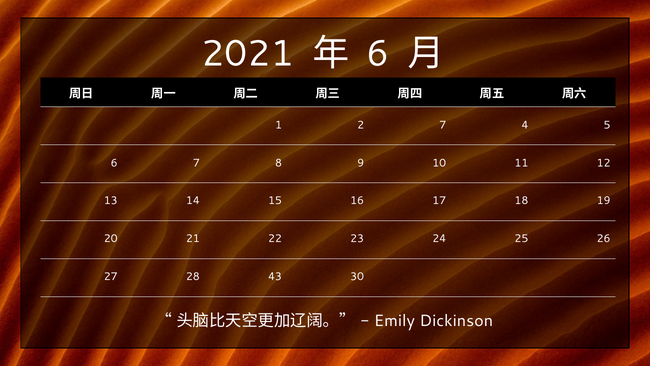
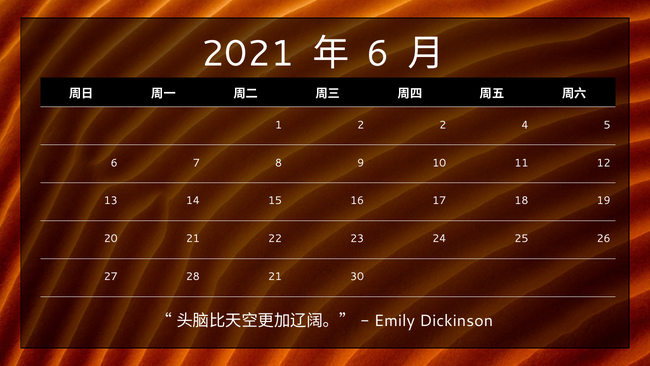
2 7: 7 -> 2
28 43: 43 -> 21
